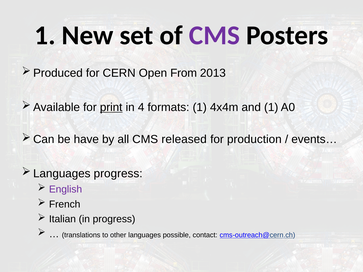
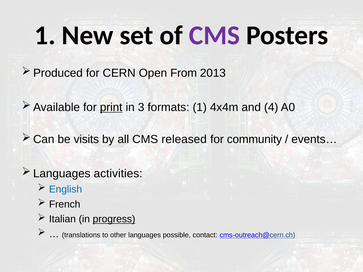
4: 4 -> 3
and 1: 1 -> 4
have: have -> visits
production: production -> community
progress at (118, 174): progress -> activities
English colour: purple -> blue
progress at (114, 219) underline: none -> present
